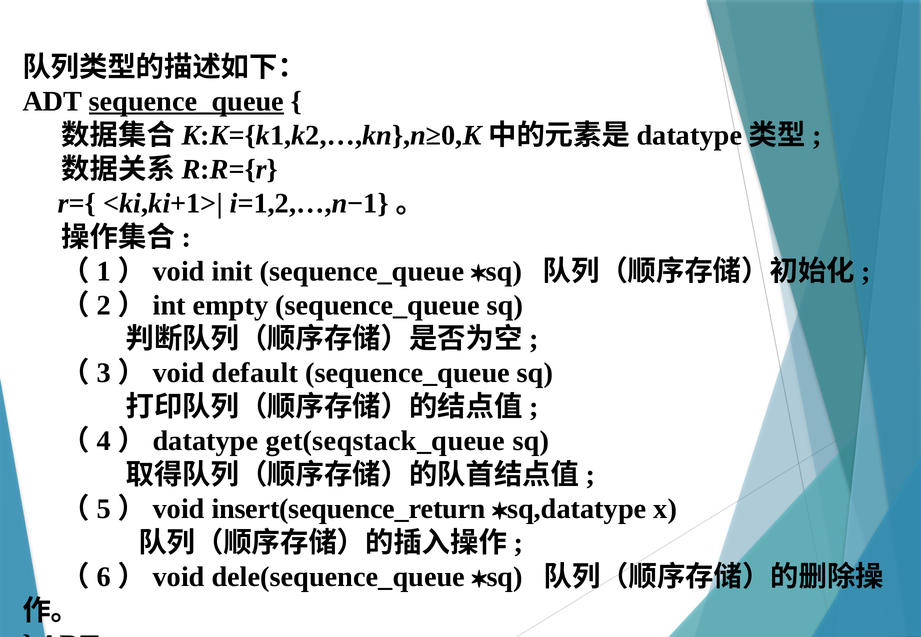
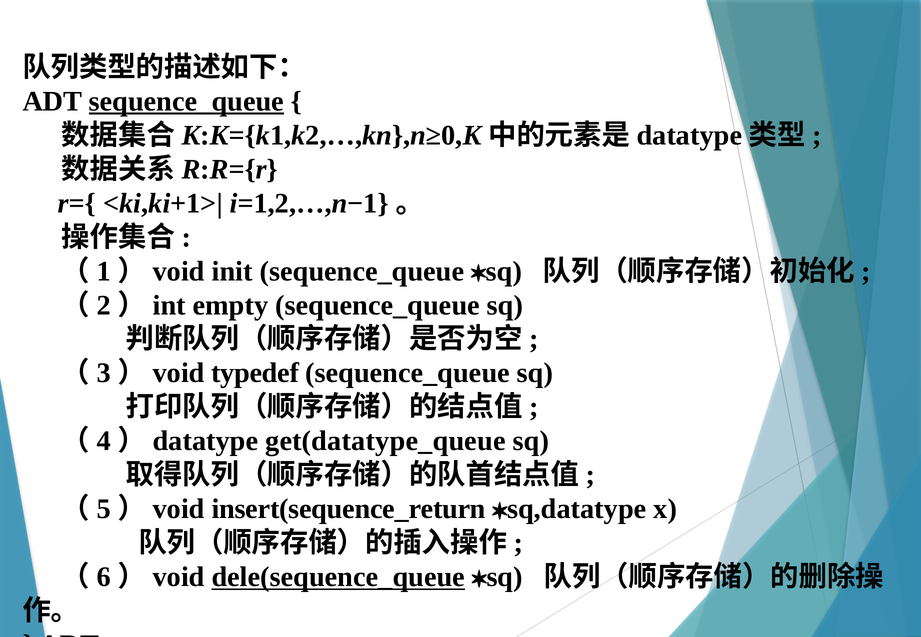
default: default -> typedef
get(seqstack_queue: get(seqstack_queue -> get(datatype_queue
dele(sequence_queue underline: none -> present
